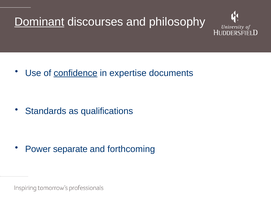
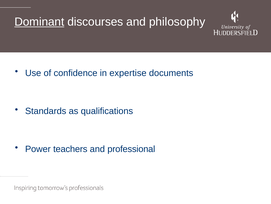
confidence underline: present -> none
separate: separate -> teachers
forthcoming: forthcoming -> professional
